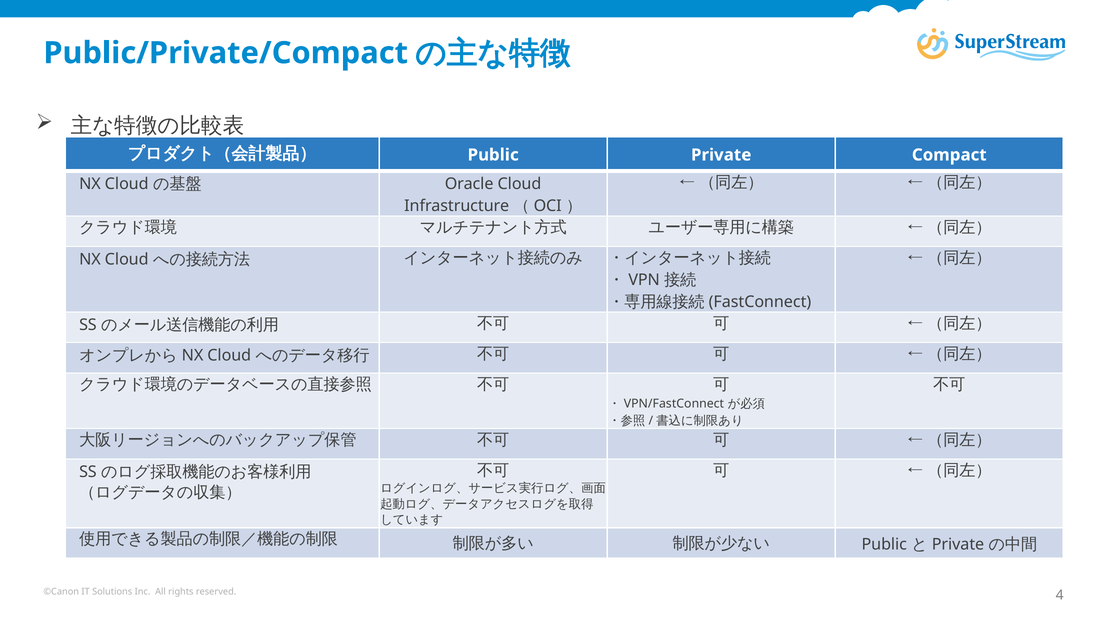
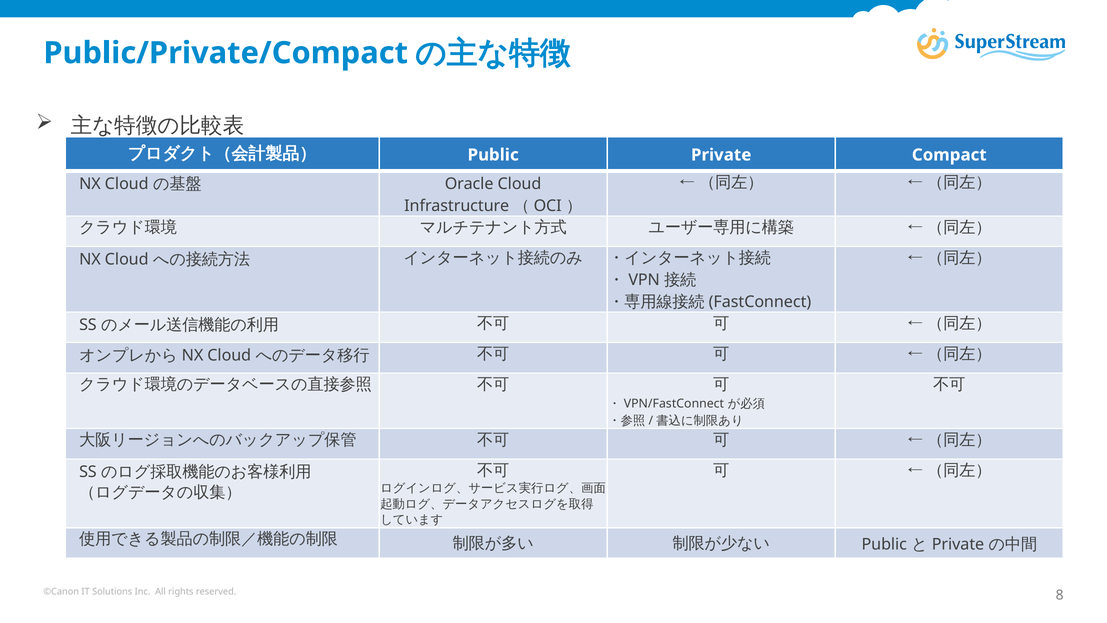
4: 4 -> 8
